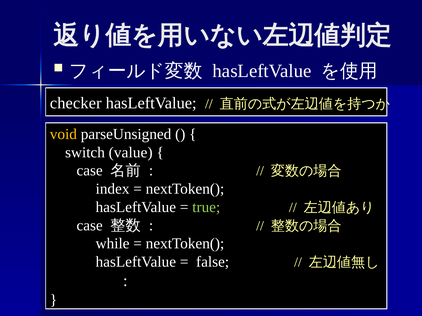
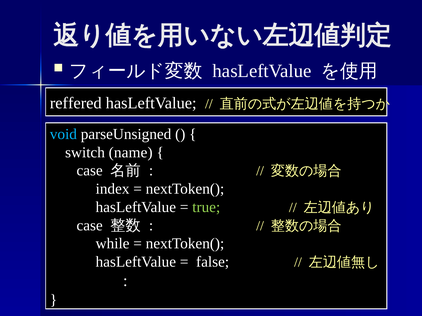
checker: checker -> reffered
void colour: yellow -> light blue
value: value -> name
